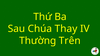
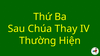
Trên: Trên -> Hiện
